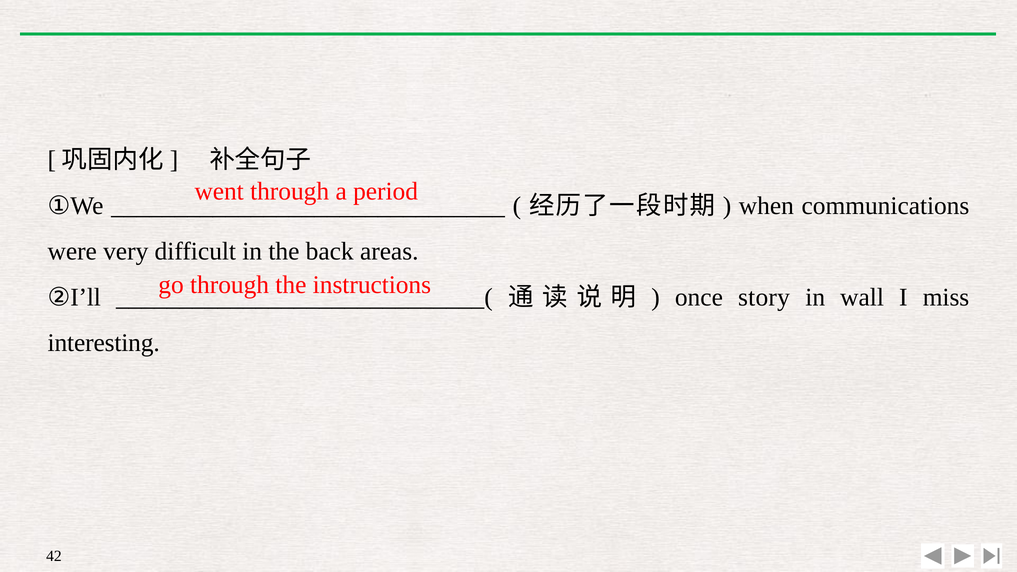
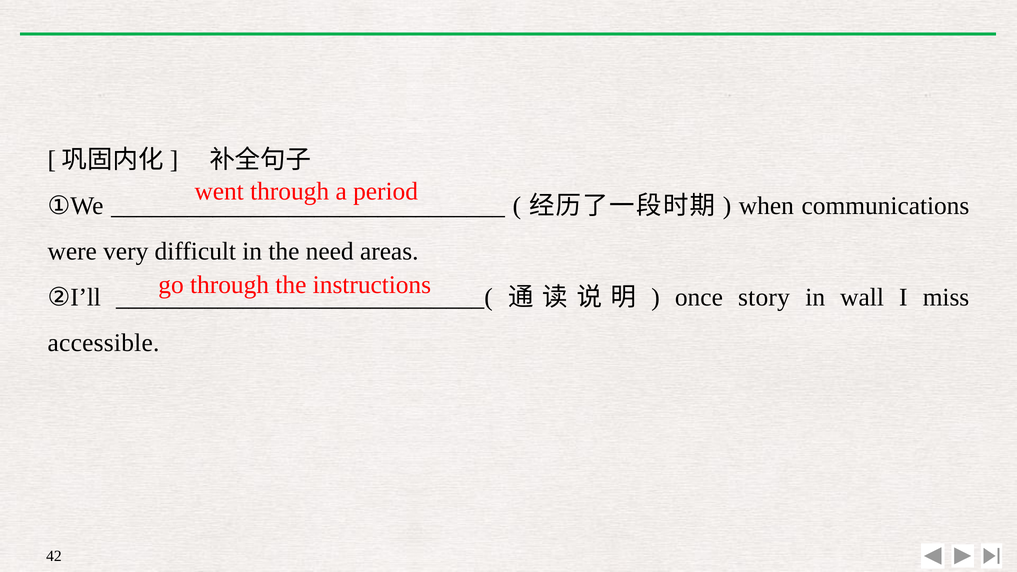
back: back -> need
interesting: interesting -> accessible
